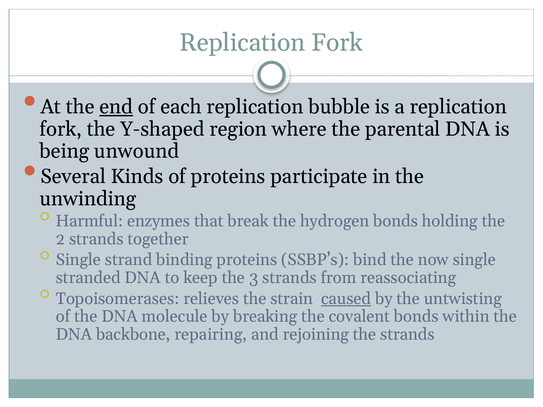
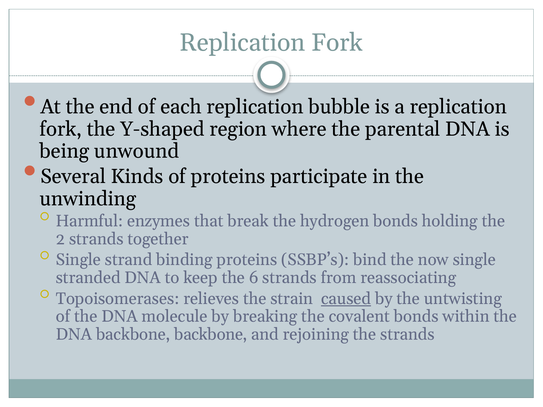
end underline: present -> none
3: 3 -> 6
backbone repairing: repairing -> backbone
